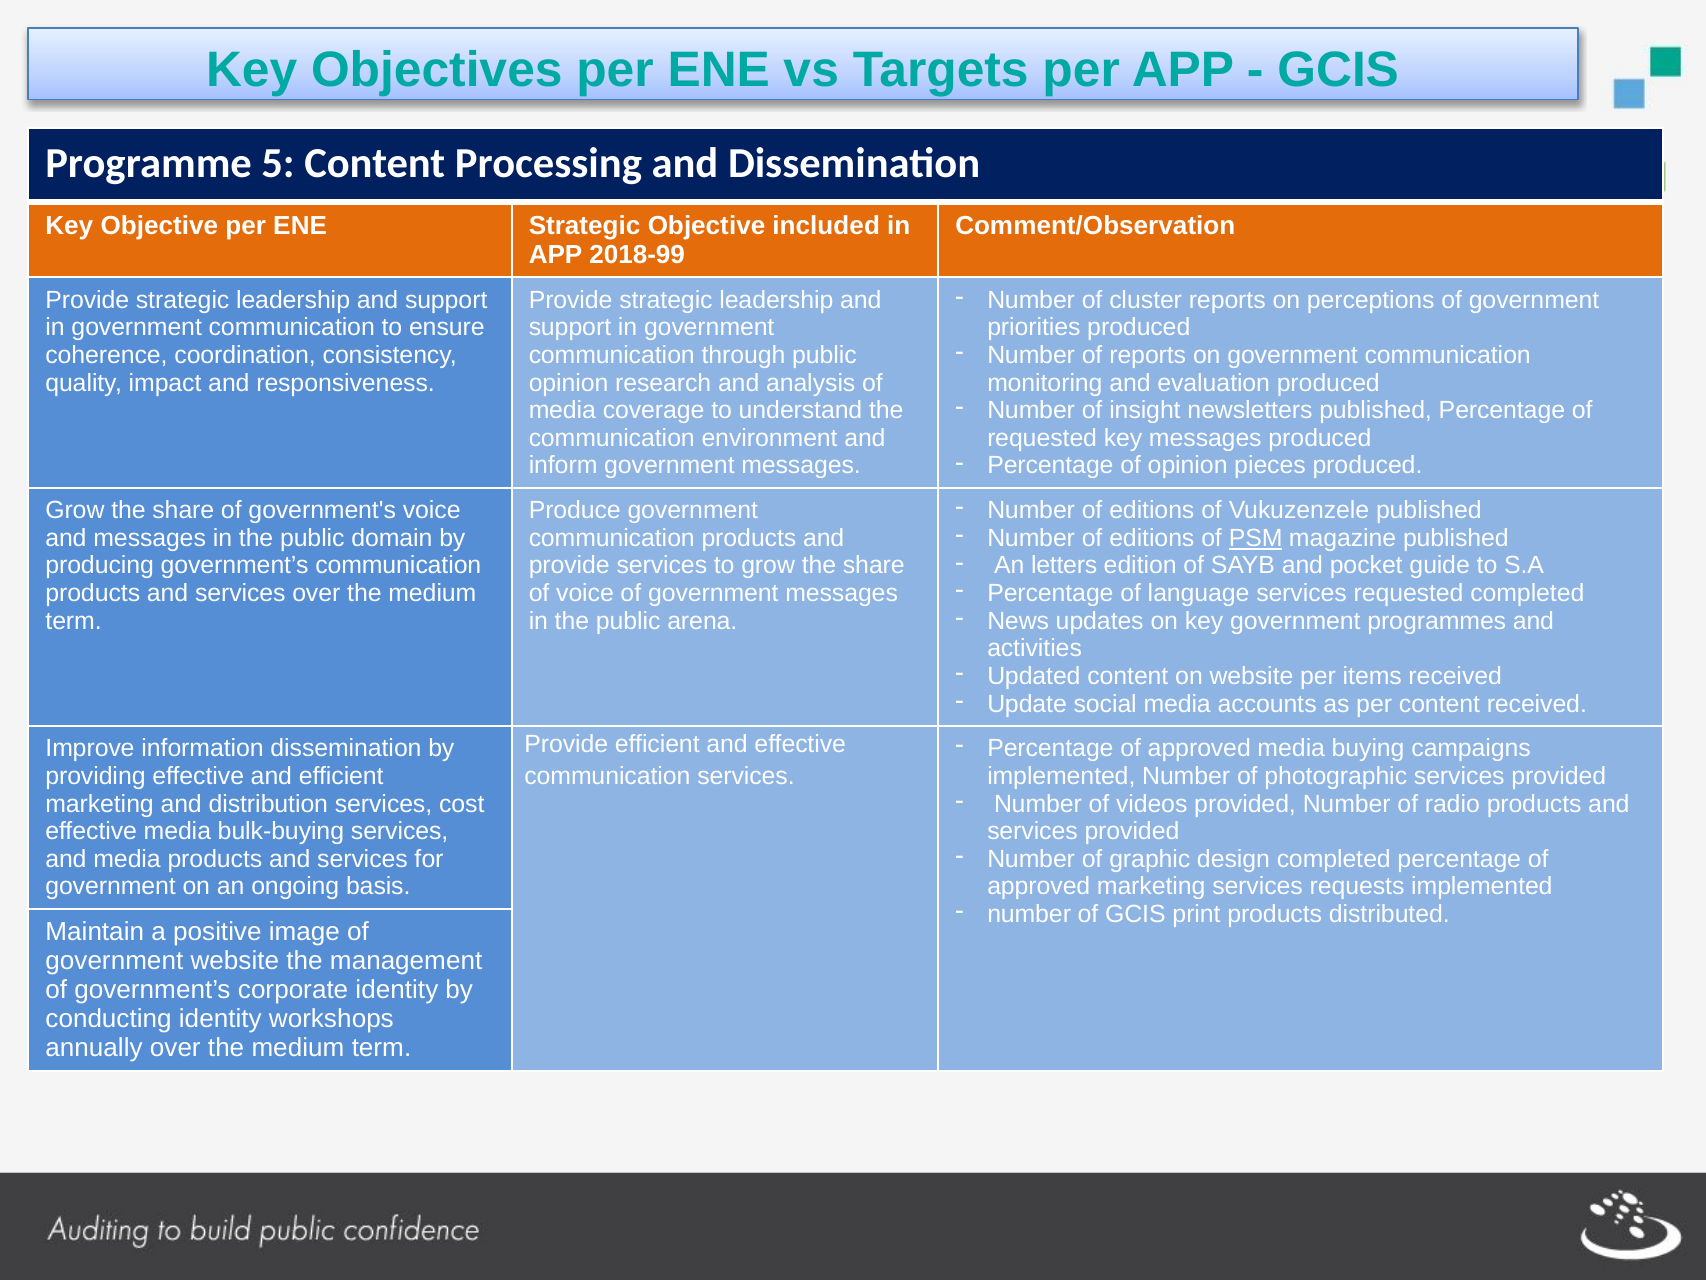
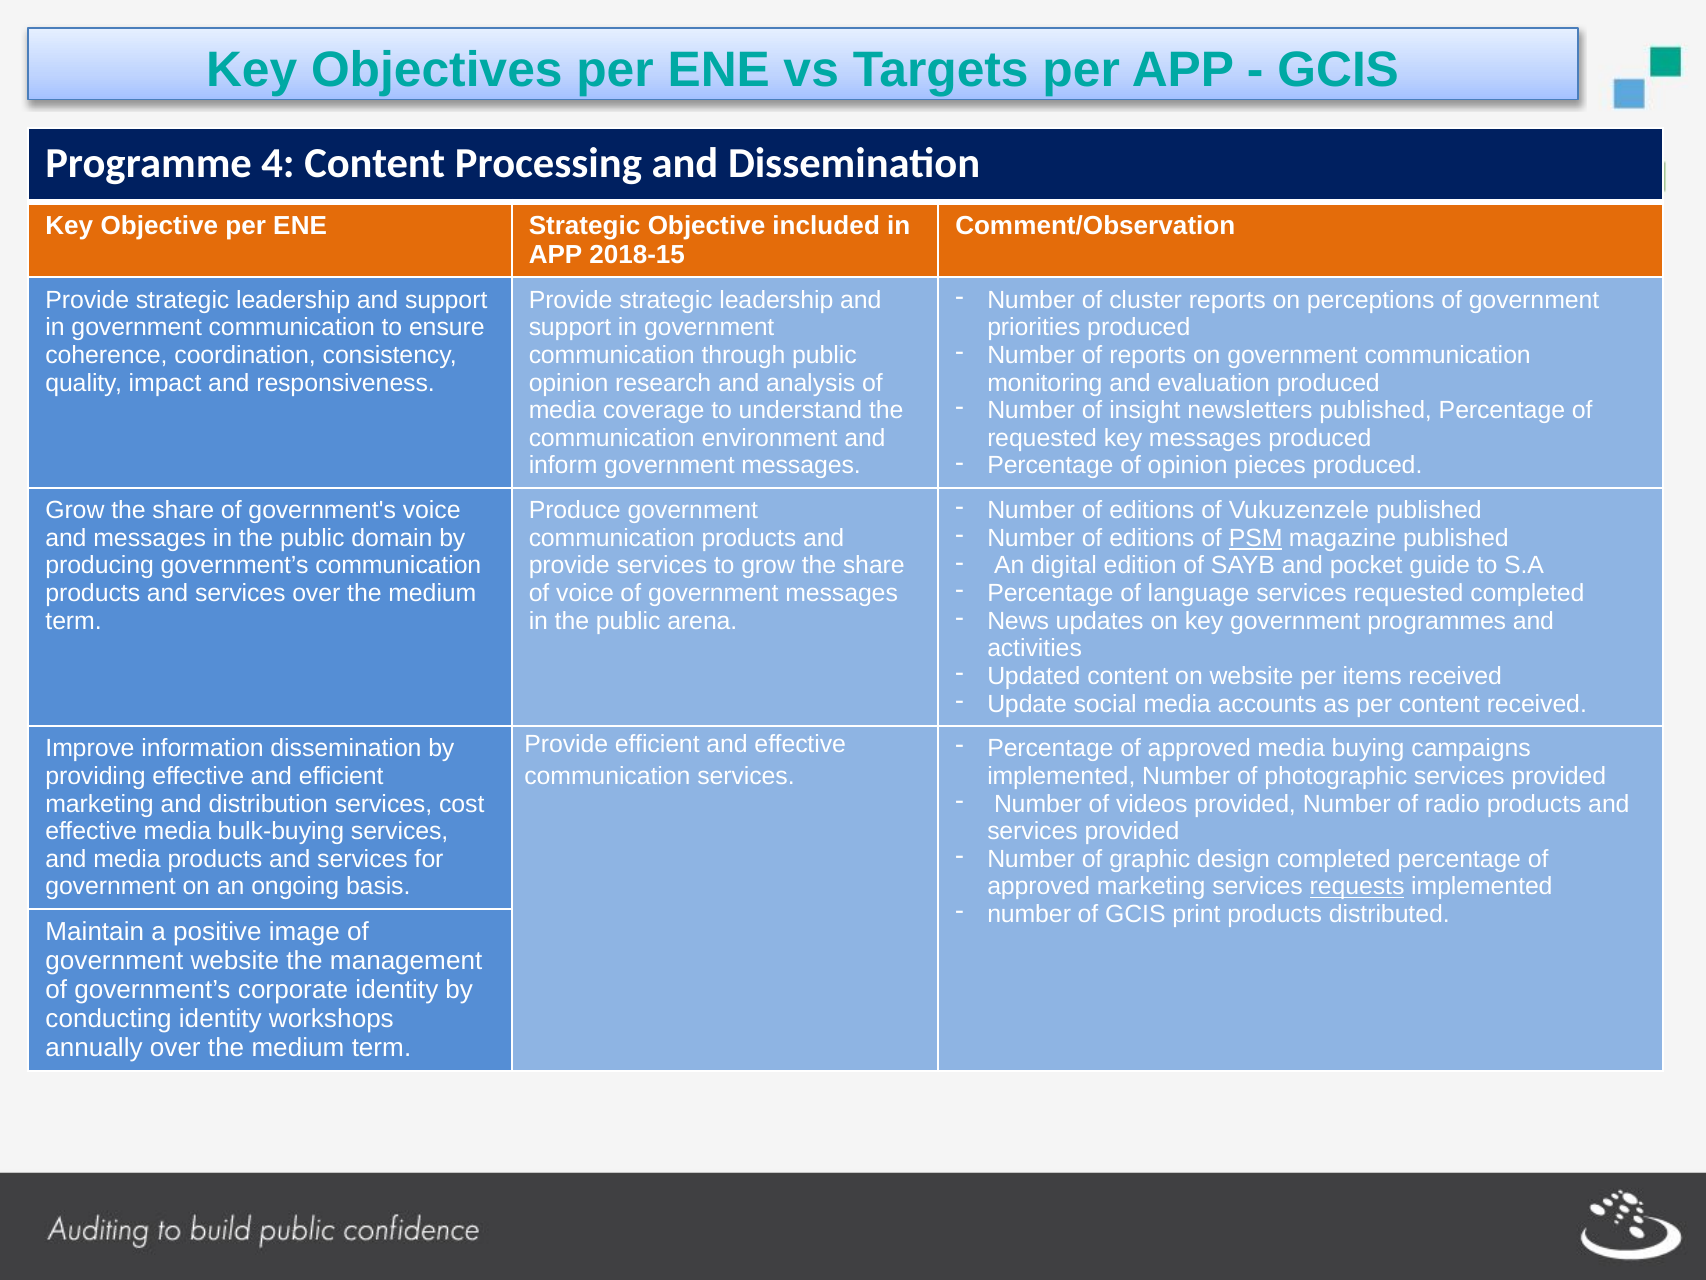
5: 5 -> 4
2018-99: 2018-99 -> 2018-15
letters: letters -> digital
requests underline: none -> present
